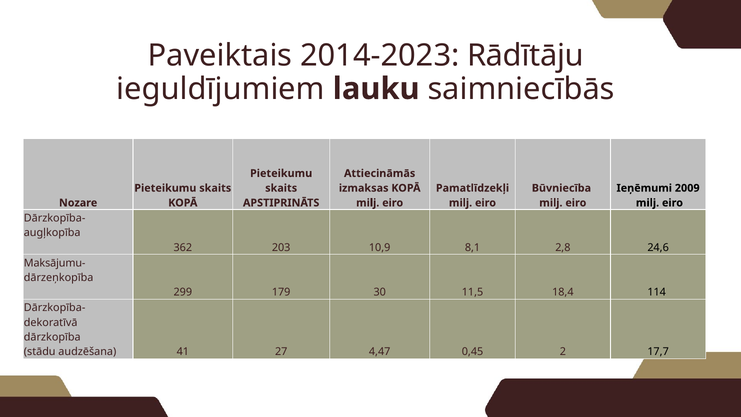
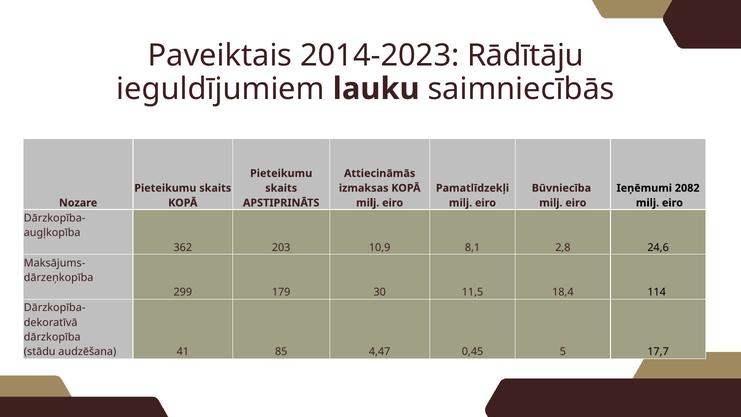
2009: 2009 -> 2082
Maksājumu-: Maksājumu- -> Maksājums-
27: 27 -> 85
2: 2 -> 5
